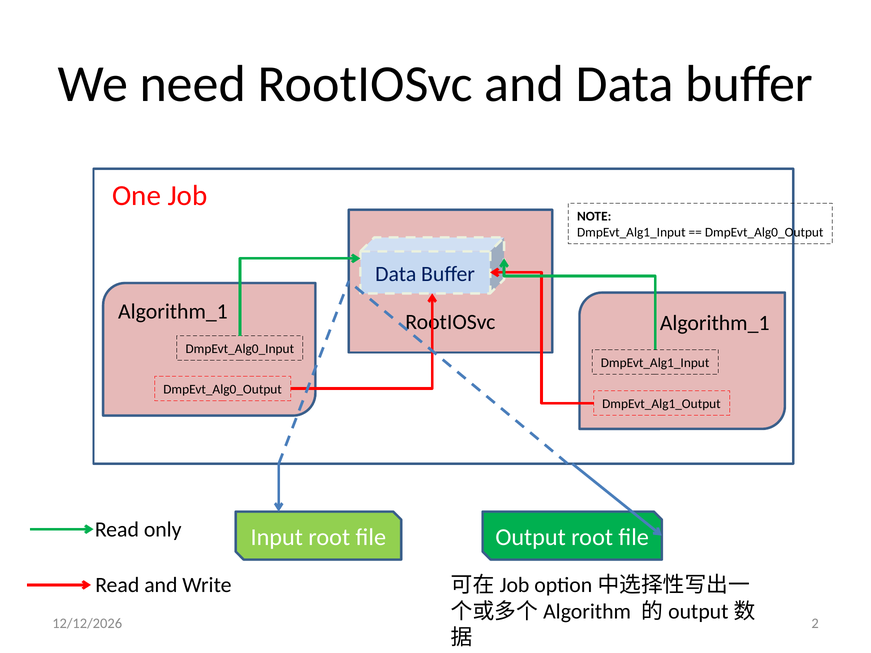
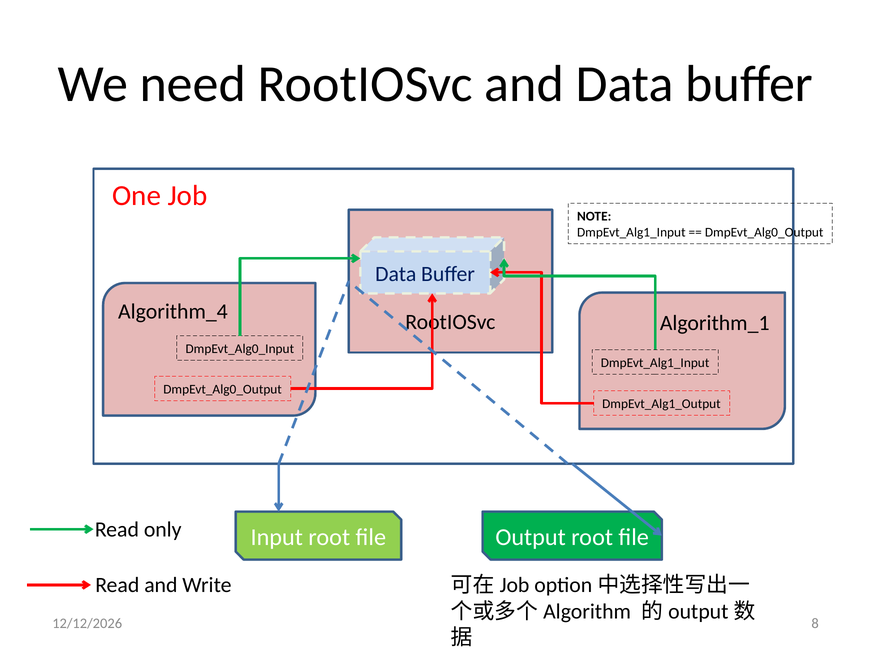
Algorithm_1 at (173, 312): Algorithm_1 -> Algorithm_4
2: 2 -> 8
